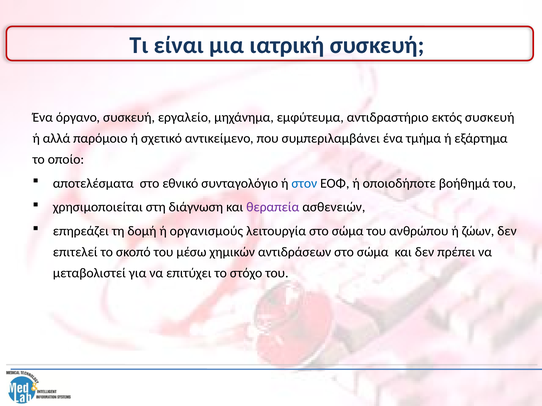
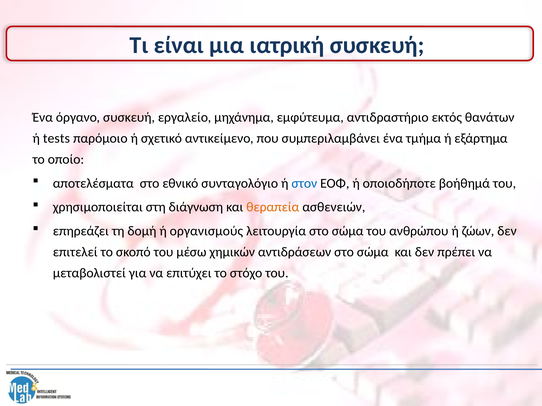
εκτός συσκευή: συσκευή -> θανάτων
αλλά: αλλά -> tests
θεραπεία colour: purple -> orange
